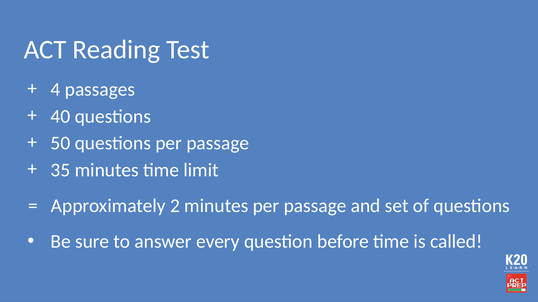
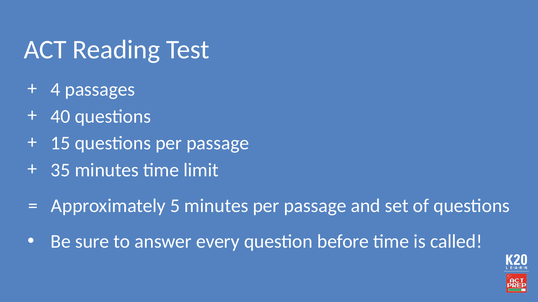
50: 50 -> 15
2: 2 -> 5
